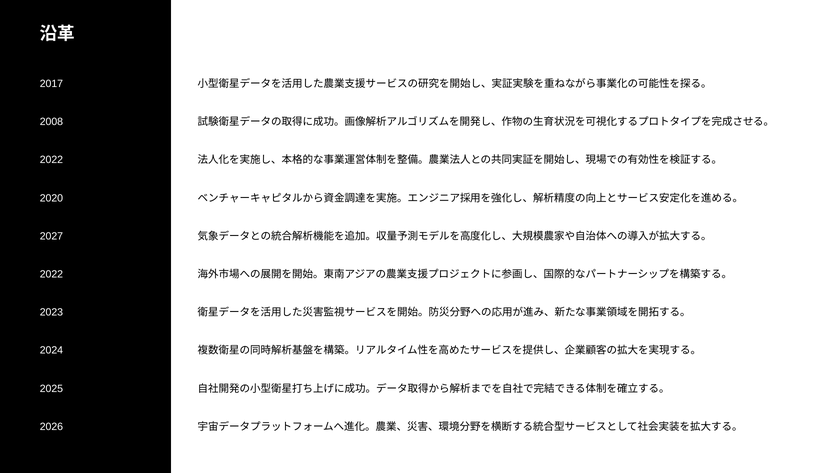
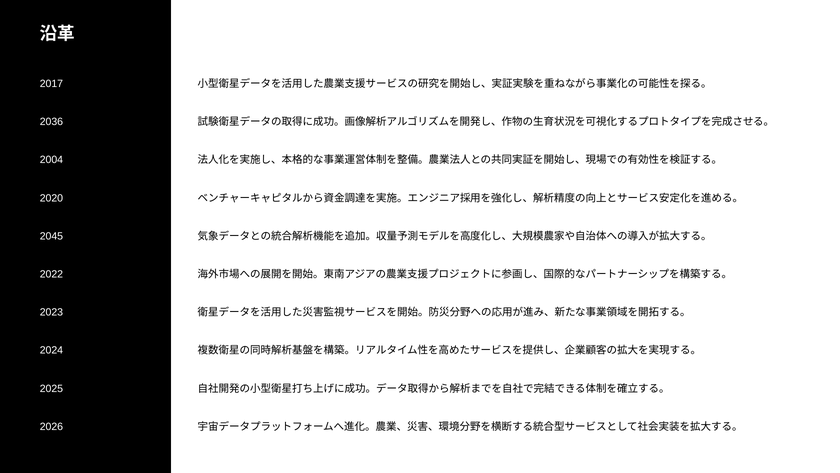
2008: 2008 -> 2036
2022 at (51, 160): 2022 -> 2004
2027: 2027 -> 2045
